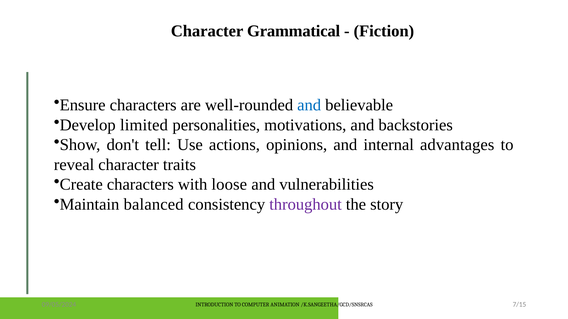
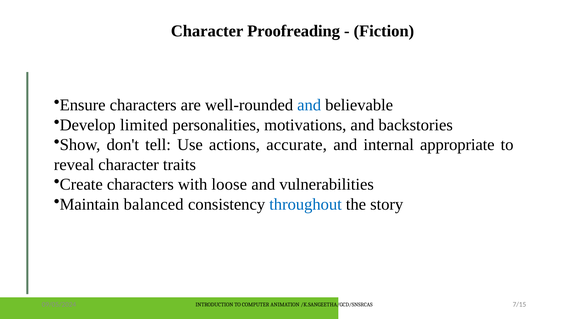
Grammatical: Grammatical -> Proofreading
opinions: opinions -> accurate
advantages: advantages -> appropriate
throughout colour: purple -> blue
